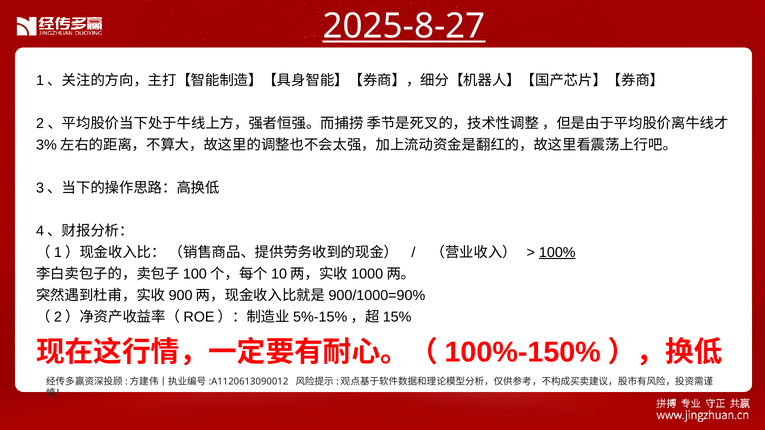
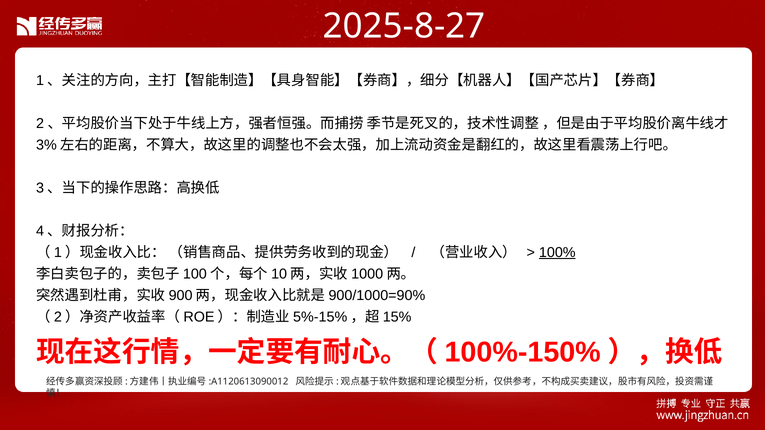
2025-8-27 underline: present -> none
